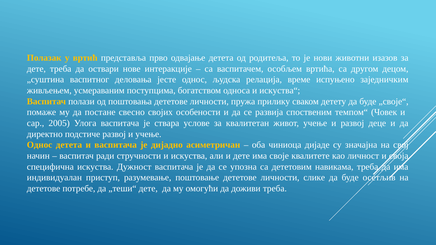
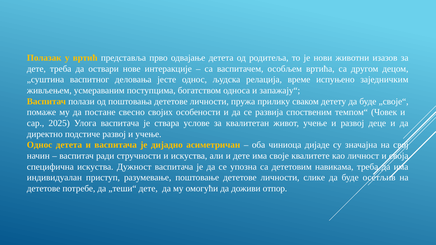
искуства“: искуства“ -> запажају“
2005: 2005 -> 2025
доживи треба: треба -> отпор
